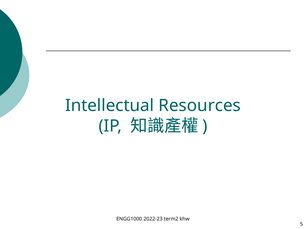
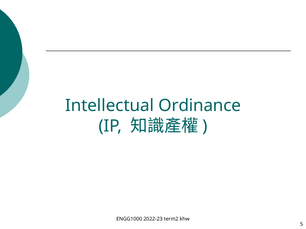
Resources: Resources -> Ordinance
